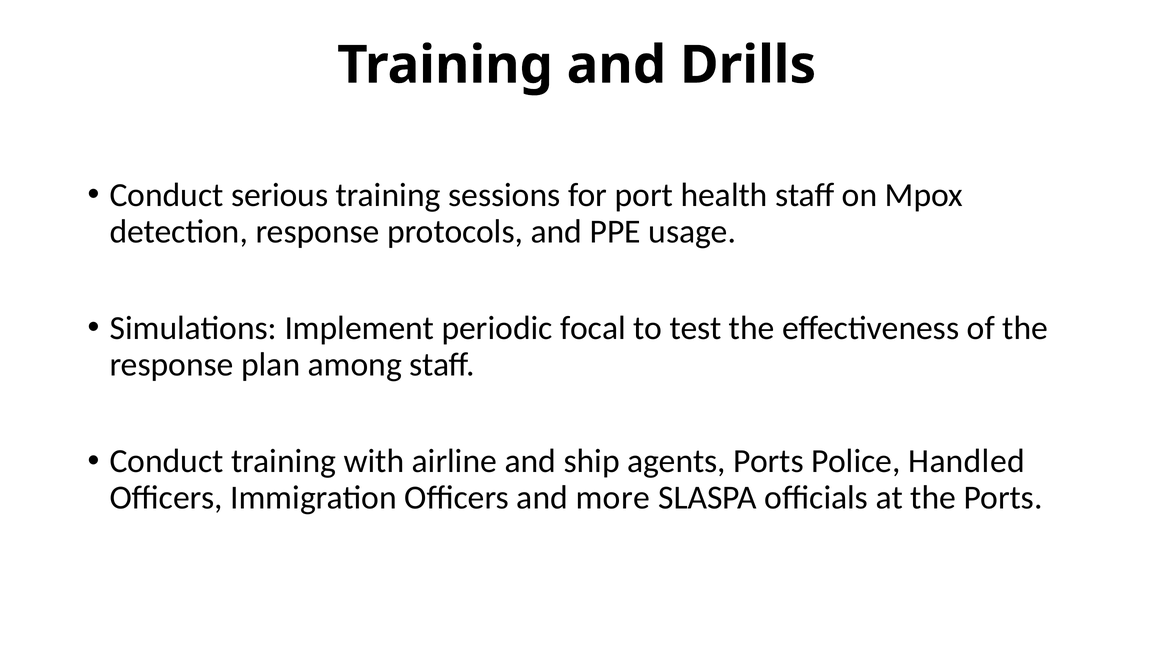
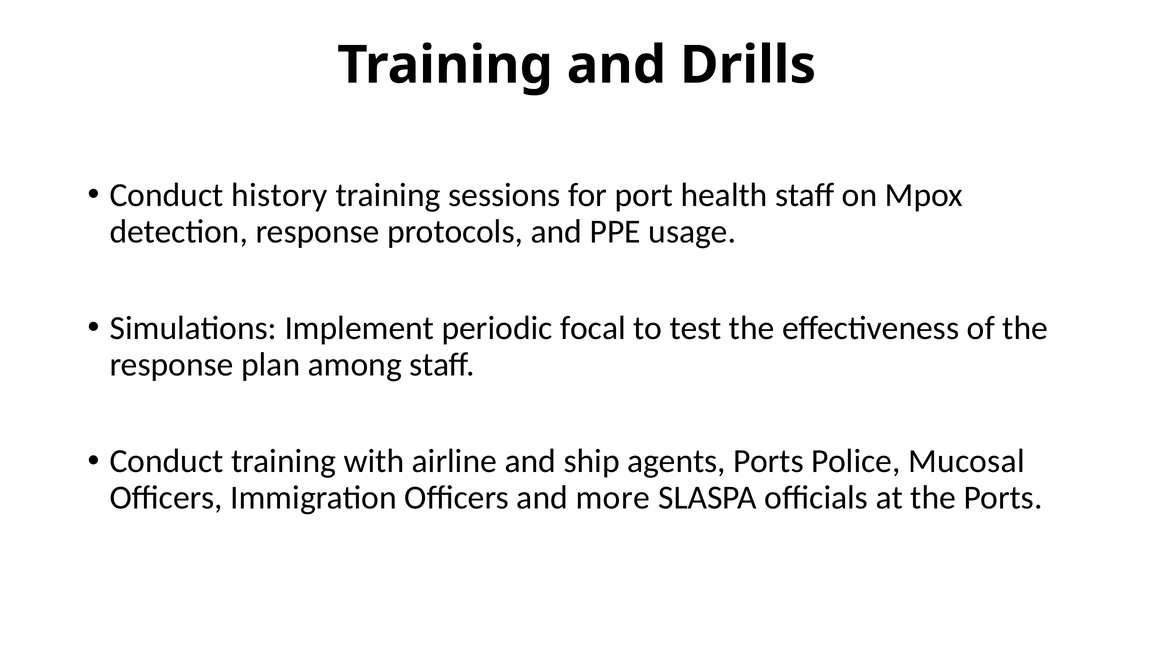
serious: serious -> history
Handled: Handled -> Mucosal
